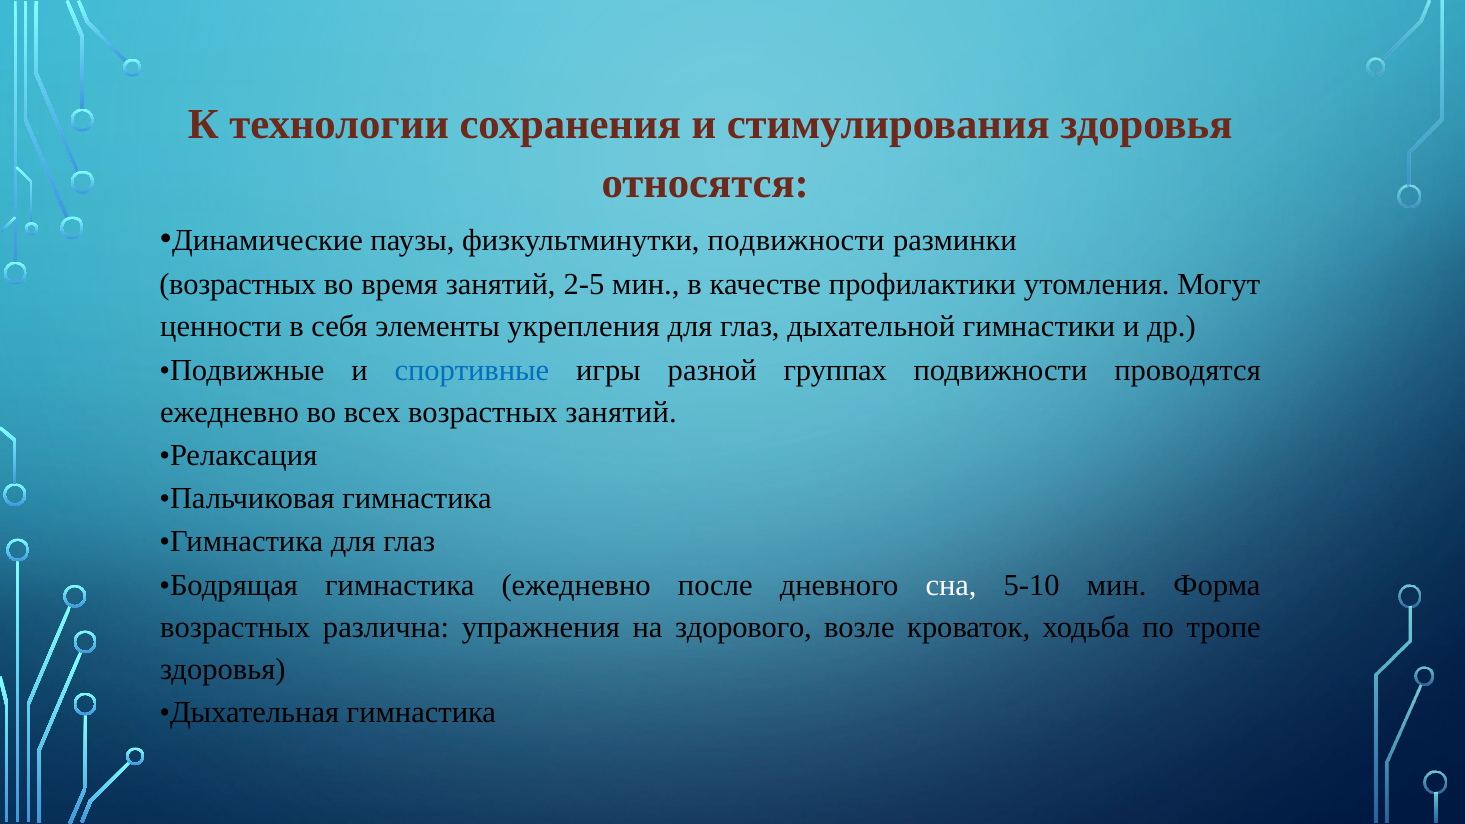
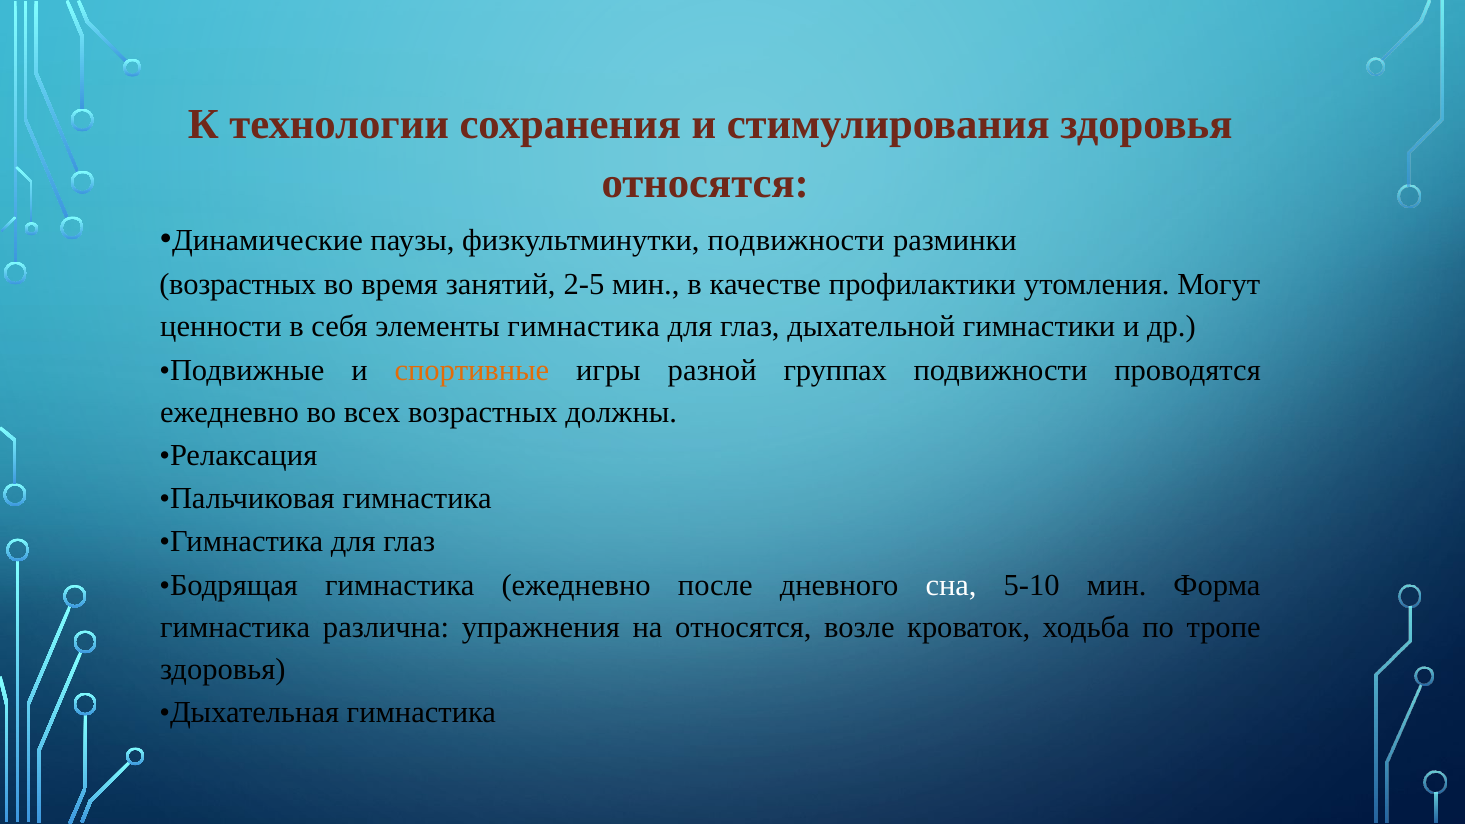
элементы укрепления: укрепления -> гимнастика
спортивные colour: blue -> orange
возрастных занятий: занятий -> должны
возрастных at (235, 627): возрастных -> гимнастика
на здорового: здорового -> относятся
